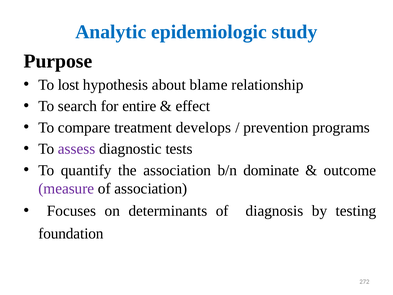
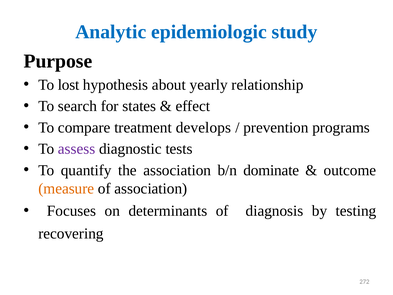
blame: blame -> yearly
entire: entire -> states
measure colour: purple -> orange
foundation: foundation -> recovering
